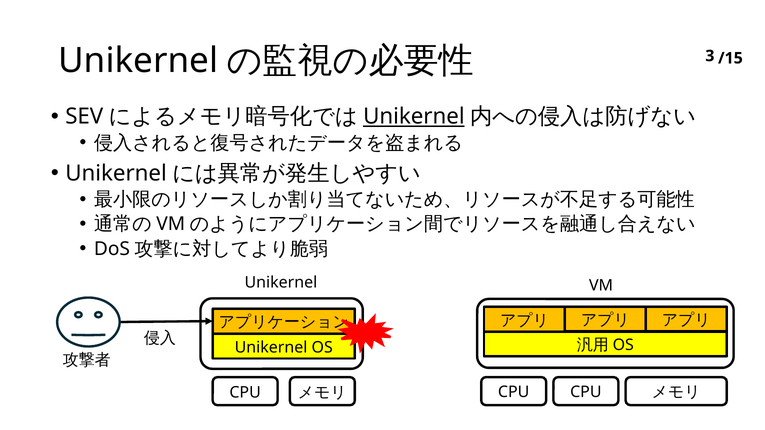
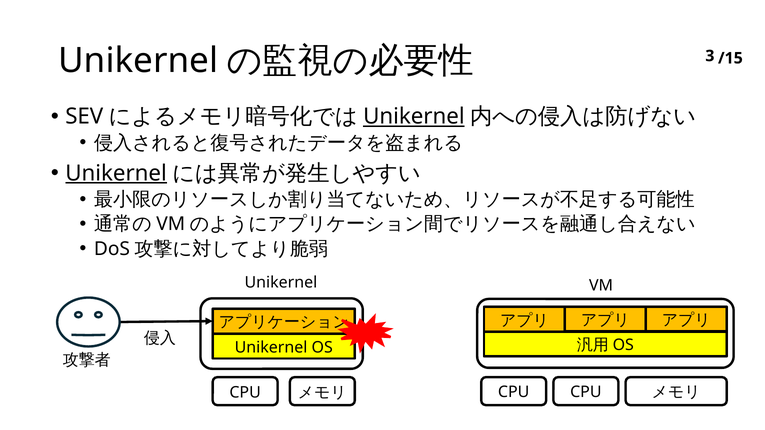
Unikernel at (116, 173) underline: none -> present
